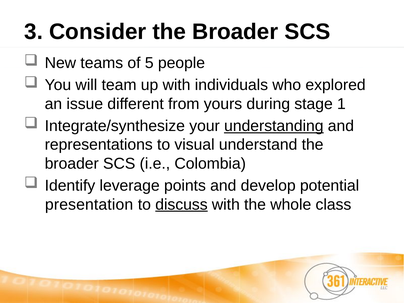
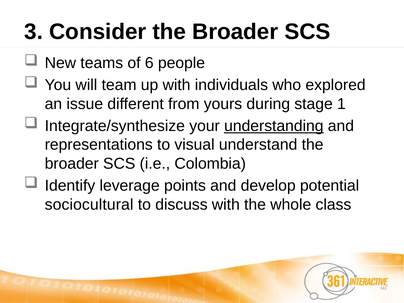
5: 5 -> 6
presentation: presentation -> sociocultural
discuss underline: present -> none
